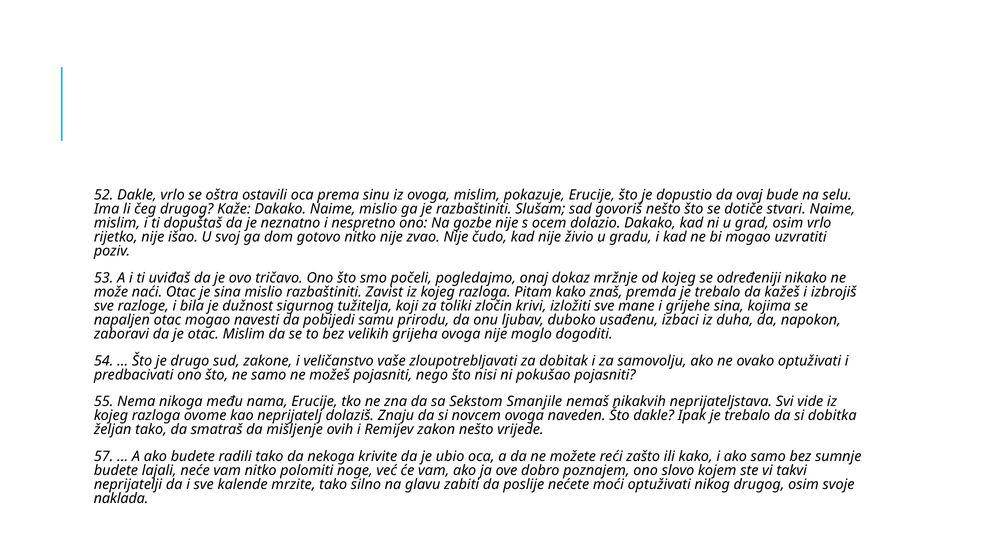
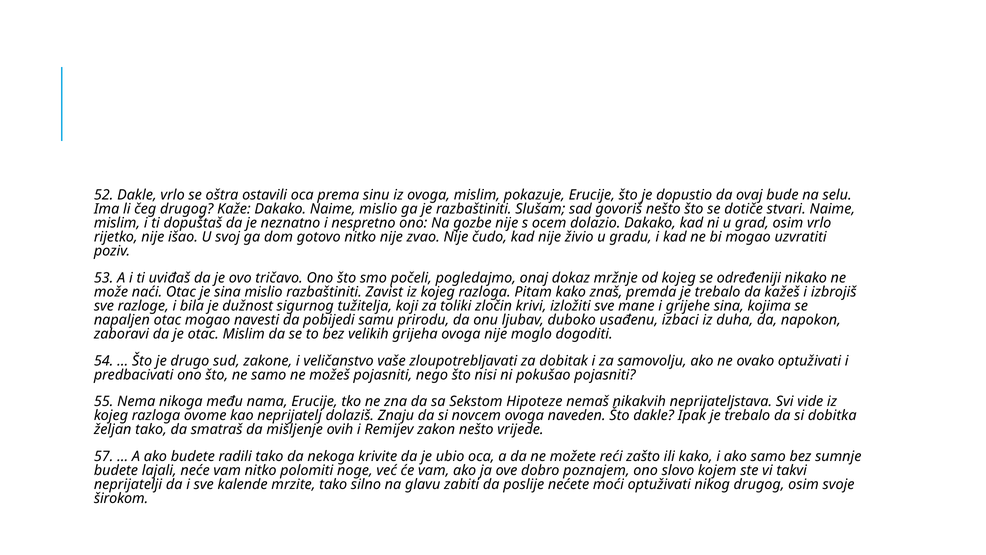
Smanjile: Smanjile -> Hipoteze
naklada: naklada -> širokom
